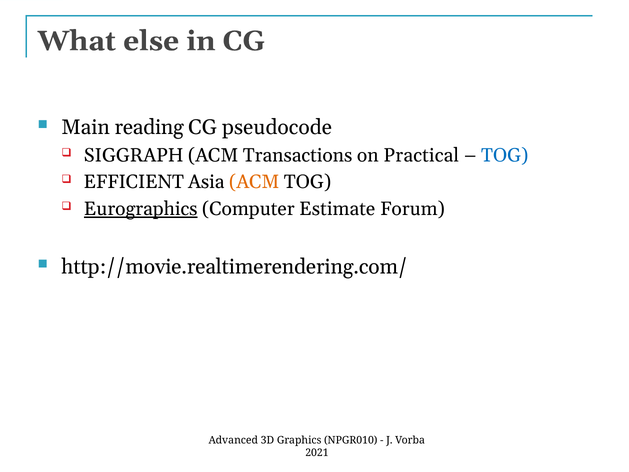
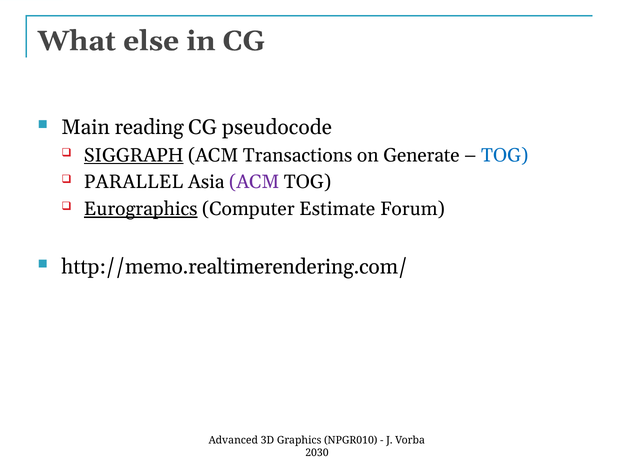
SIGGRAPH underline: none -> present
Practical: Practical -> Generate
EFFICIENT: EFFICIENT -> PARALLEL
ACM at (254, 182) colour: orange -> purple
http://movie.realtimerendering.com/: http://movie.realtimerendering.com/ -> http://memo.realtimerendering.com/
2021: 2021 -> 2030
